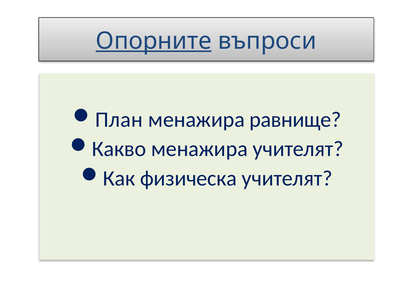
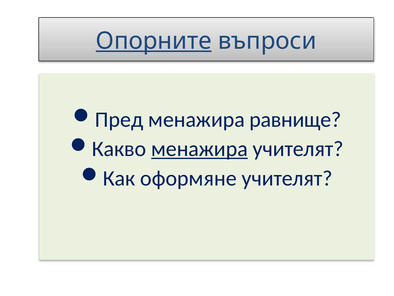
План: План -> Пред
менажира at (199, 149) underline: none -> present
физическа: физическа -> оформяне
